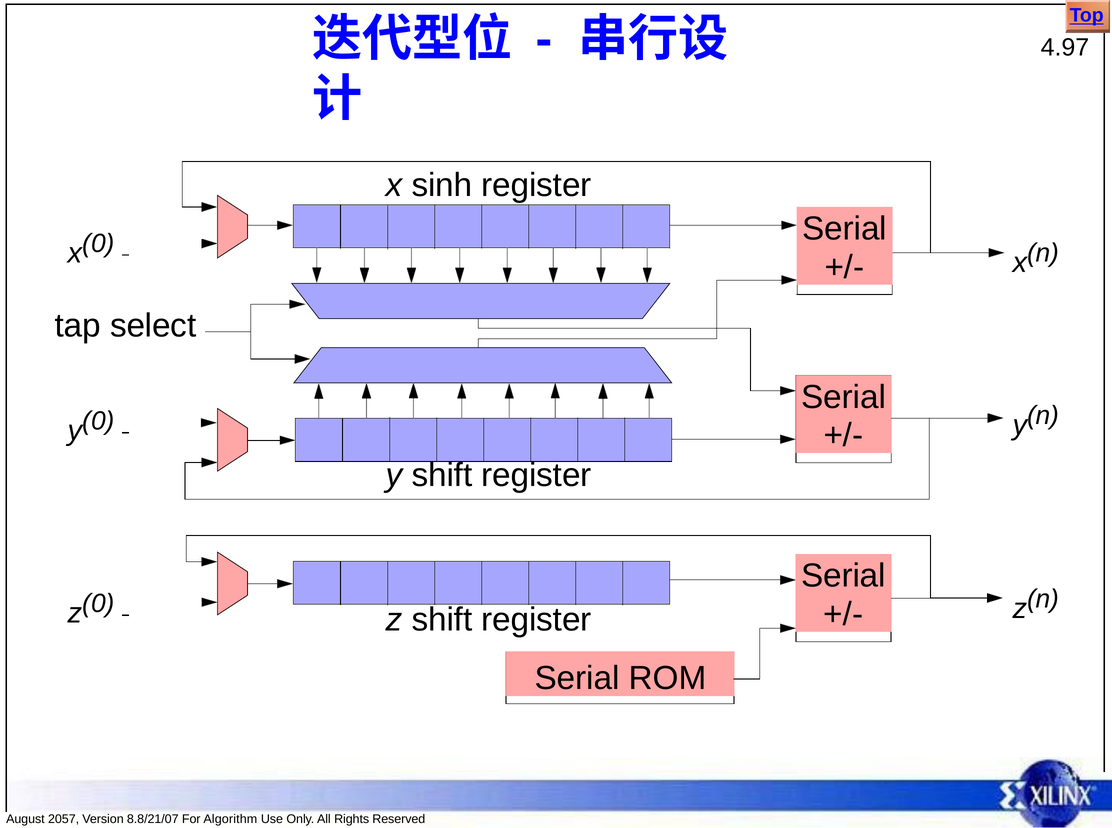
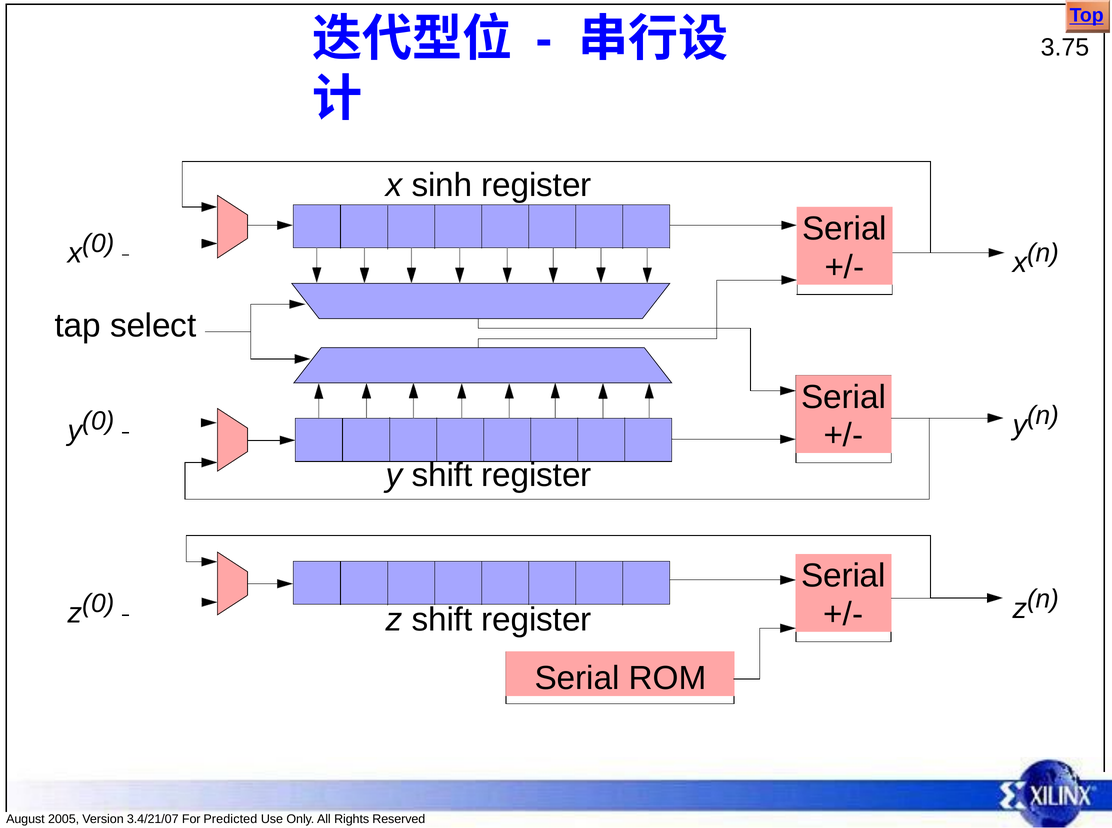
4.97: 4.97 -> 3.75
2057: 2057 -> 2005
8.8/21/07: 8.8/21/07 -> 3.4/21/07
Algorithm: Algorithm -> Predicted
